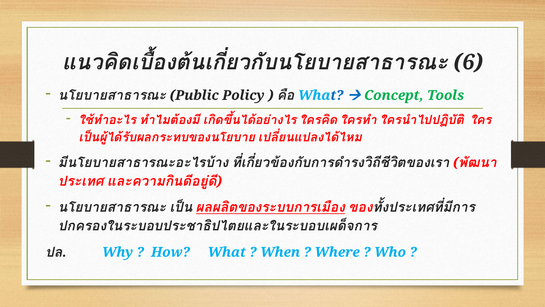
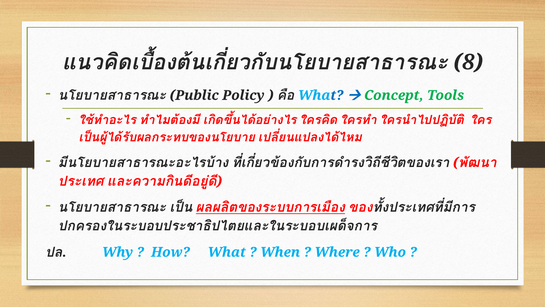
6: 6 -> 8
